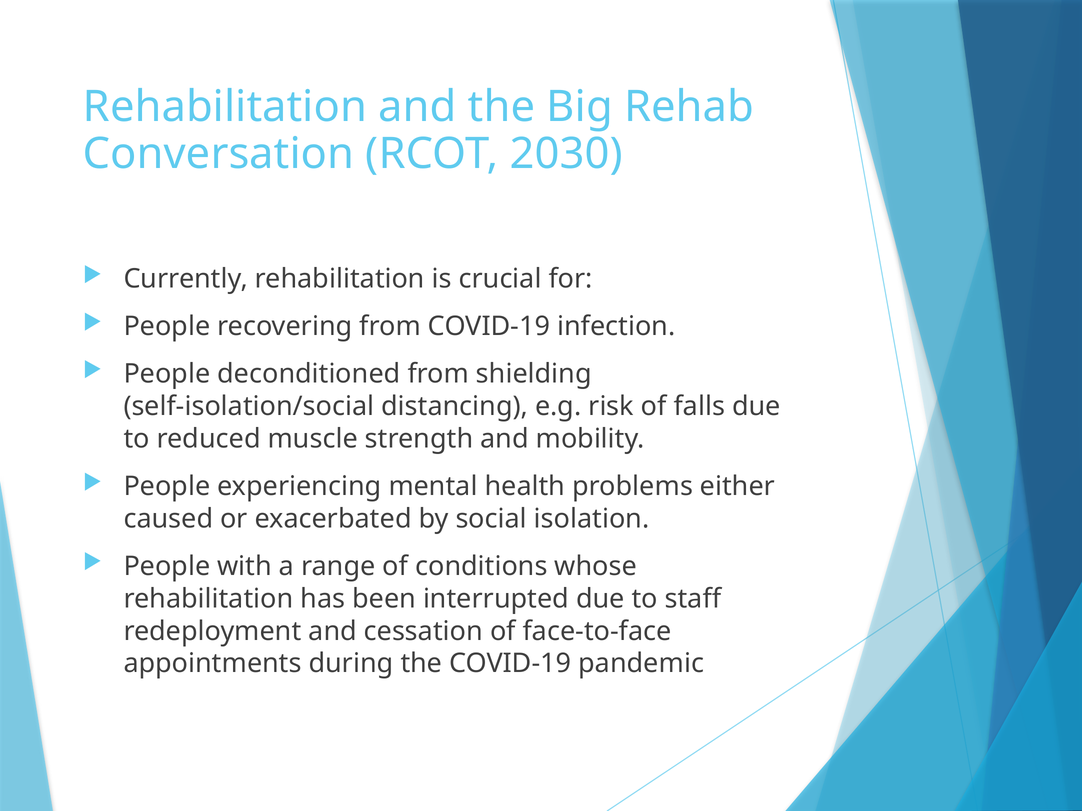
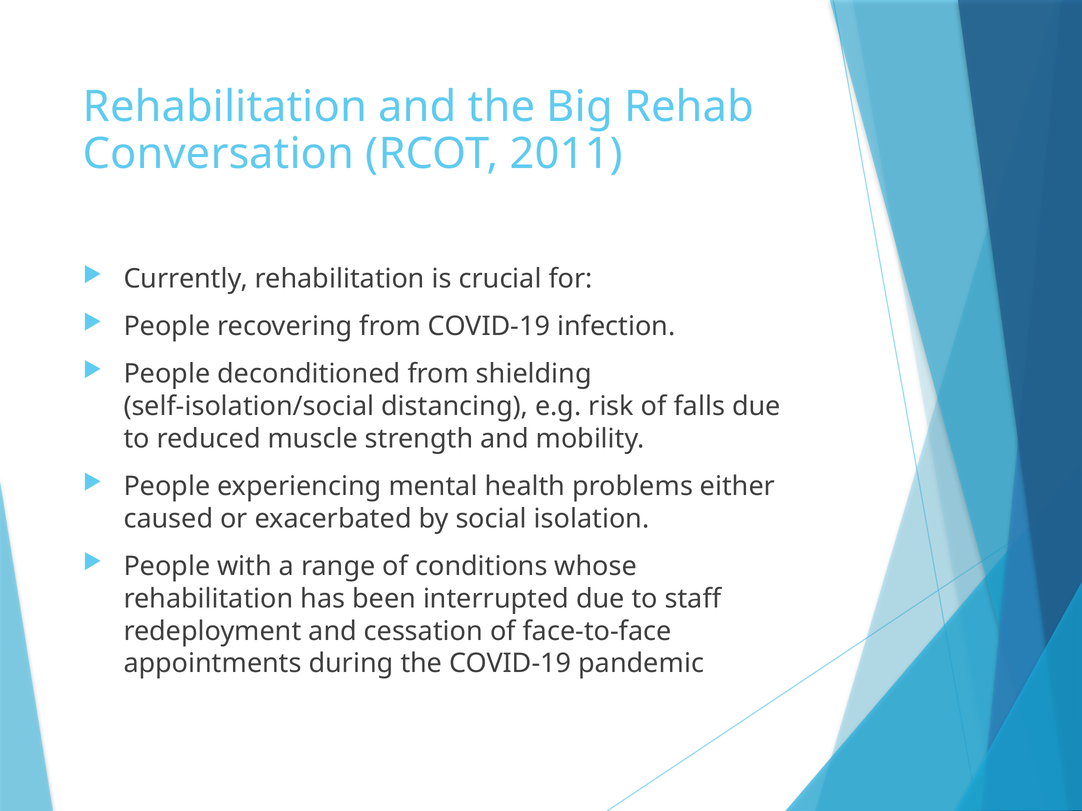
2030: 2030 -> 2011
